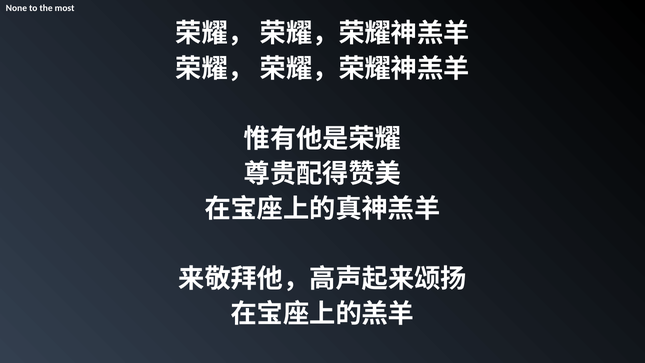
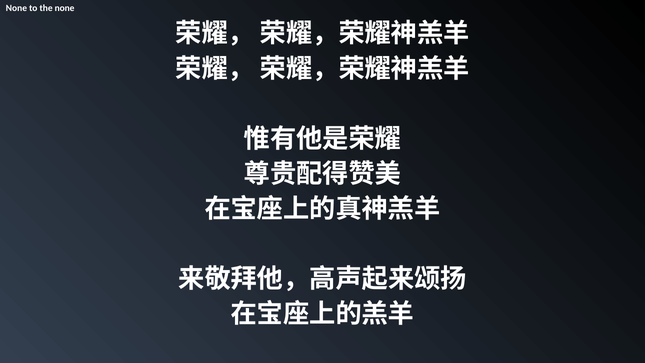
the most: most -> none
